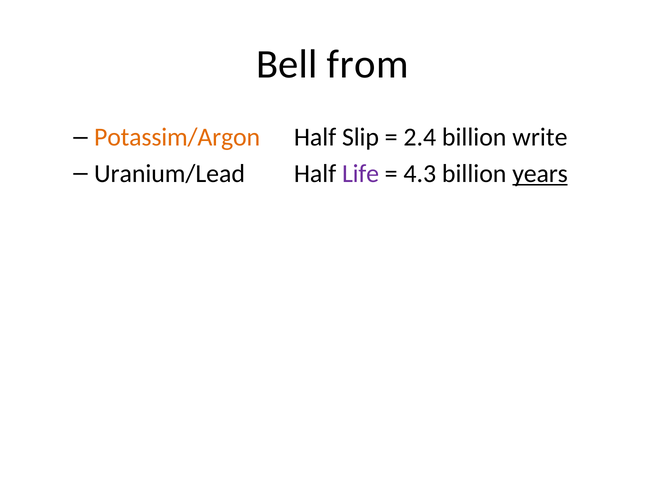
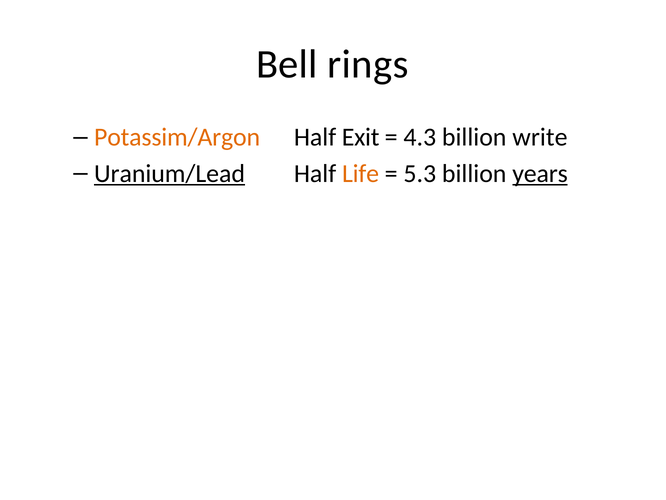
from: from -> rings
Slip: Slip -> Exit
2.4: 2.4 -> 4.3
Uranium/Lead underline: none -> present
Life colour: purple -> orange
4.3: 4.3 -> 5.3
